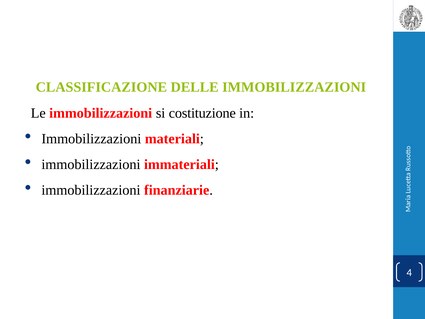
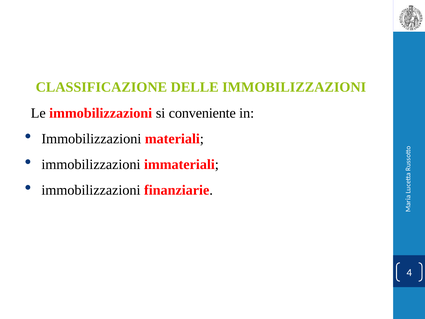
costituzione: costituzione -> conveniente
